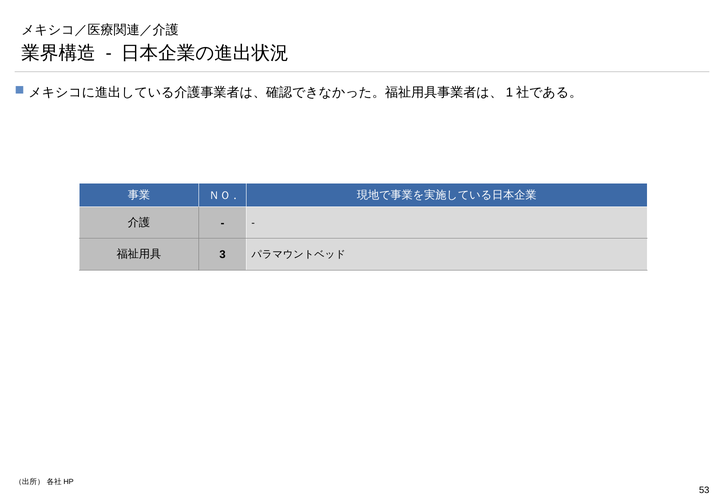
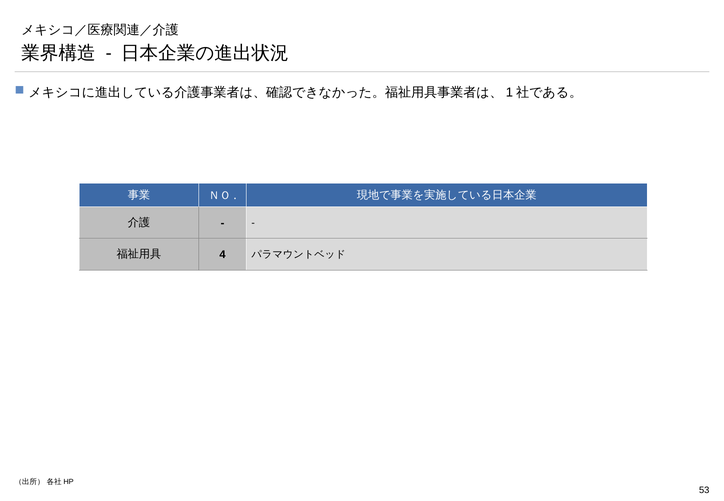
3: 3 -> 4
